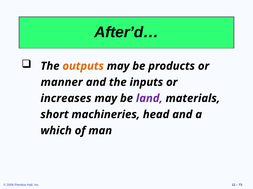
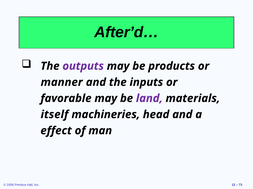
outputs colour: orange -> purple
increases: increases -> favorable
short: short -> itself
which: which -> effect
